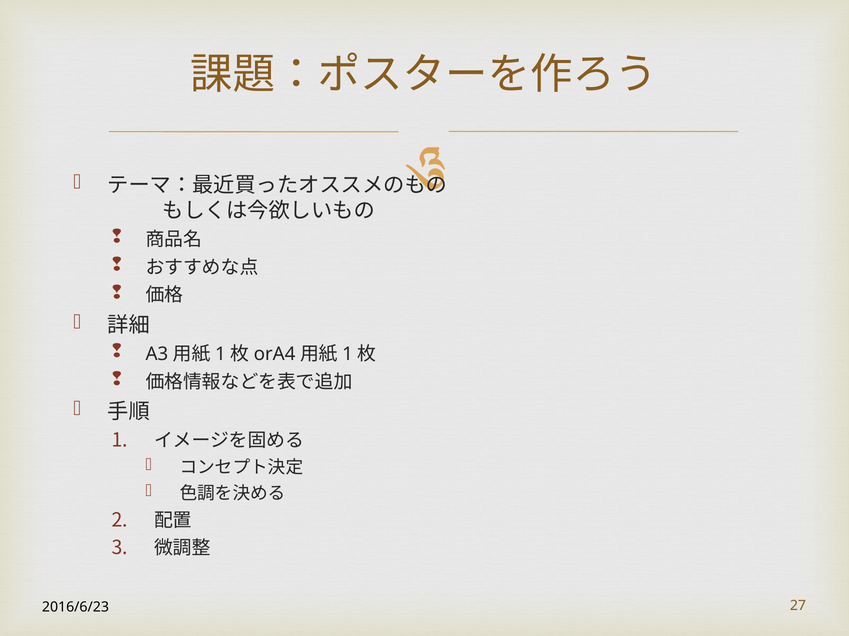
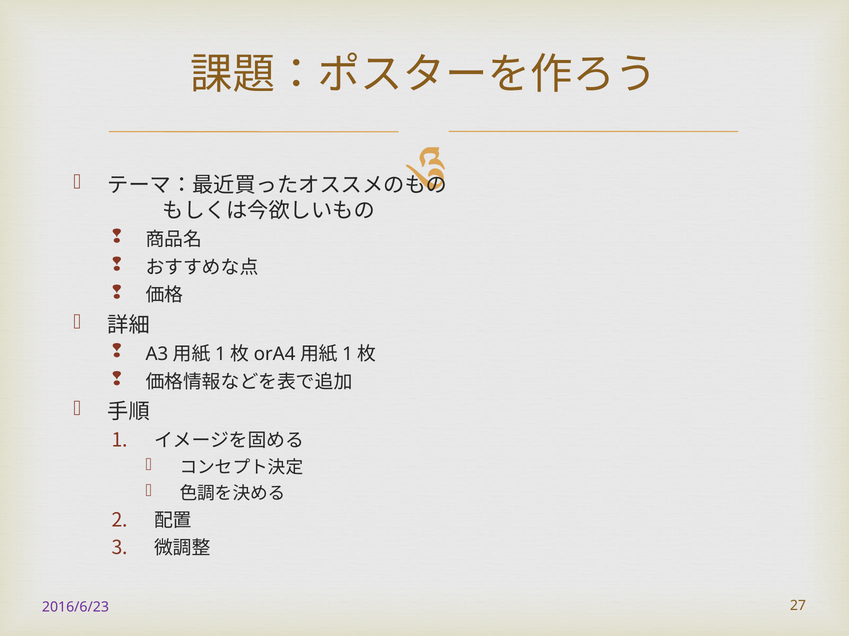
2016/6/23 colour: black -> purple
